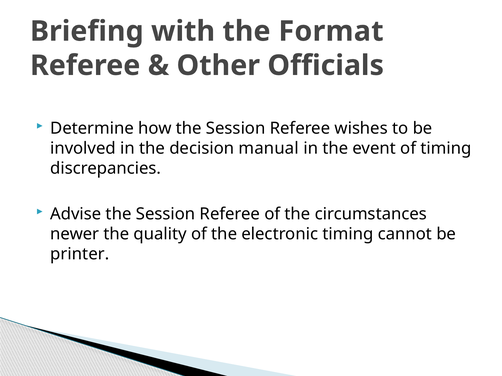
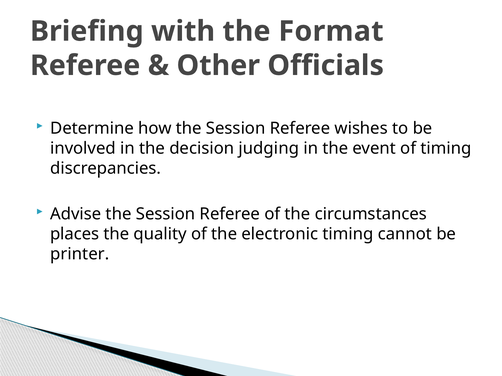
manual: manual -> judging
newer: newer -> places
